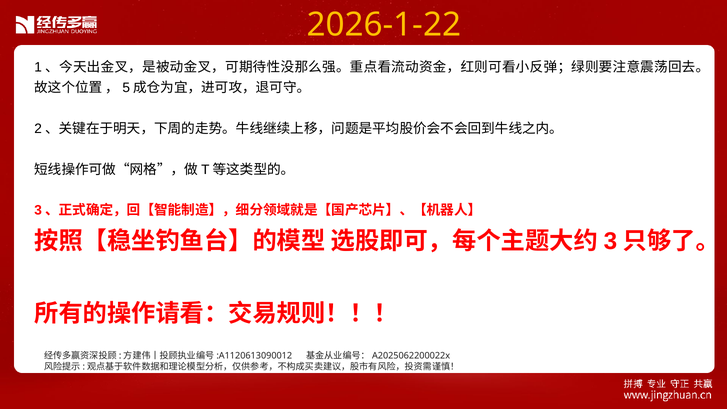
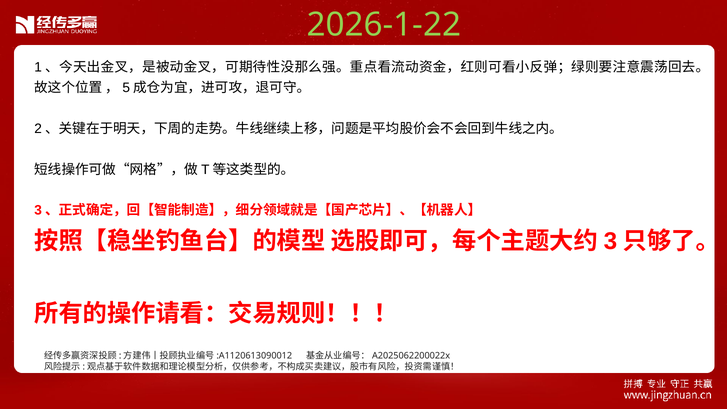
2026-1-22 colour: yellow -> light green
